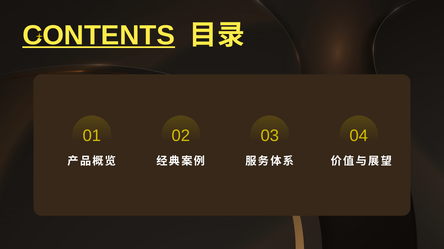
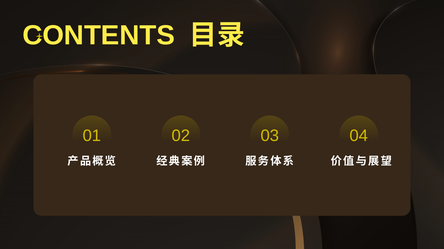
CONTENTS underline: present -> none
